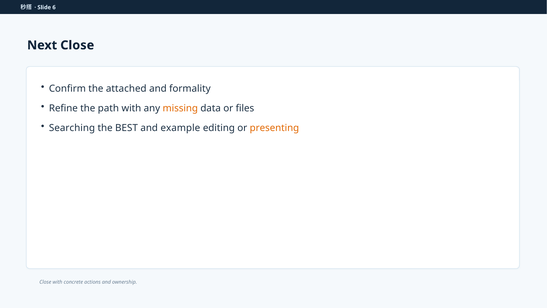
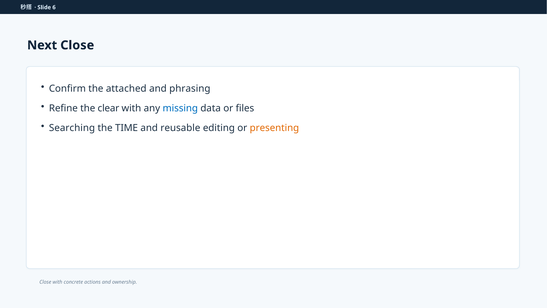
formality: formality -> phrasing
path: path -> clear
missing colour: orange -> blue
BEST: BEST -> TIME
example: example -> reusable
